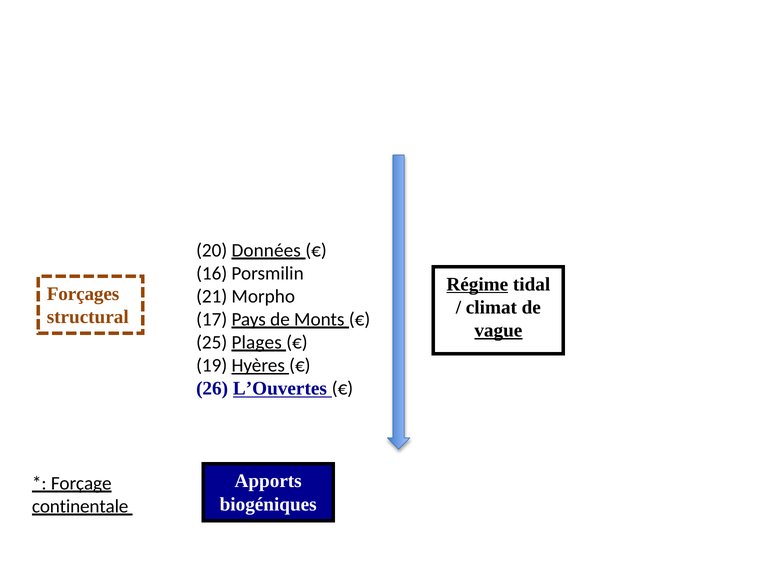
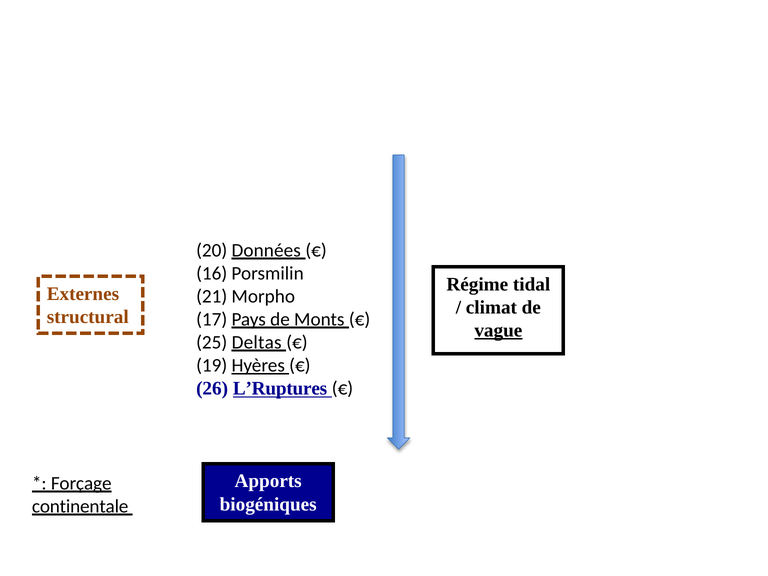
Régime underline: present -> none
Forçages: Forçages -> Externes
Plages: Plages -> Deltas
L’Ouvertes: L’Ouvertes -> L’Ruptures
